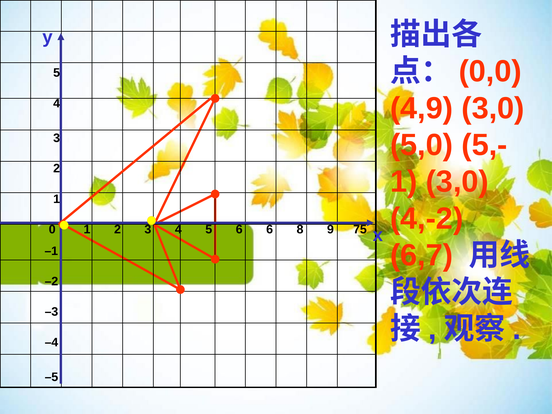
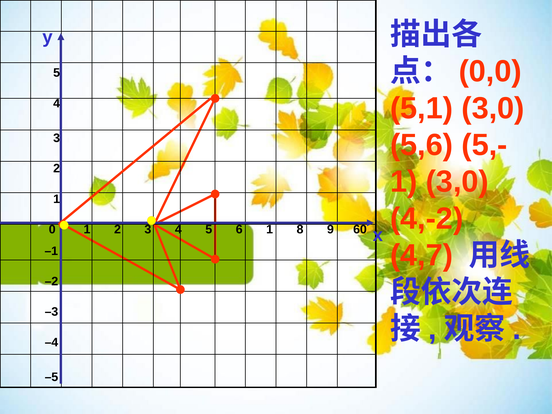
4,9: 4,9 -> 5,1
5,0: 5,0 -> 5,6
6 6: 6 -> 1
75: 75 -> 60
6,7: 6,7 -> 4,7
